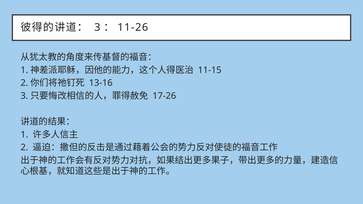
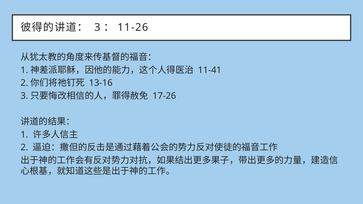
11-15: 11-15 -> 11-41
